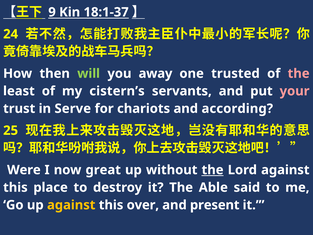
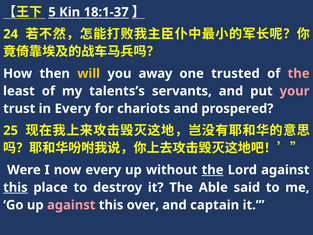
9: 9 -> 5
will colour: light green -> yellow
cistern’s: cistern’s -> talents’s
in Serve: Serve -> Every
according: according -> prospered
now great: great -> every
this at (15, 187) underline: none -> present
against at (71, 205) colour: yellow -> pink
present: present -> captain
